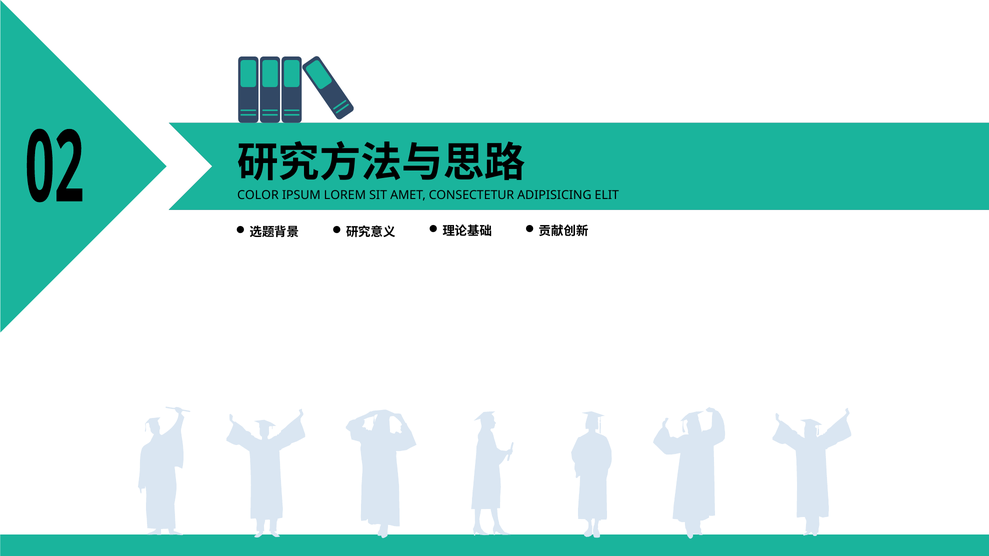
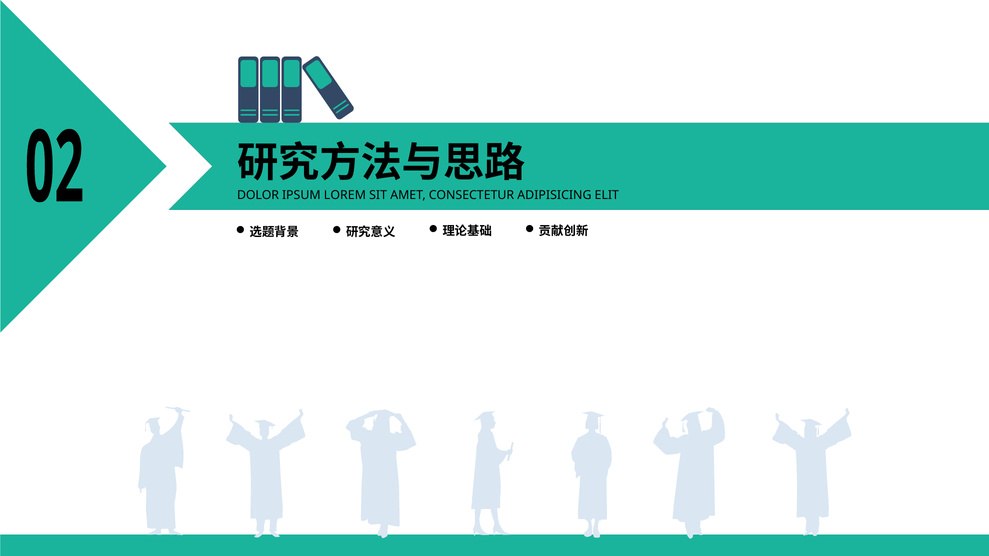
COLOR: COLOR -> DOLOR
